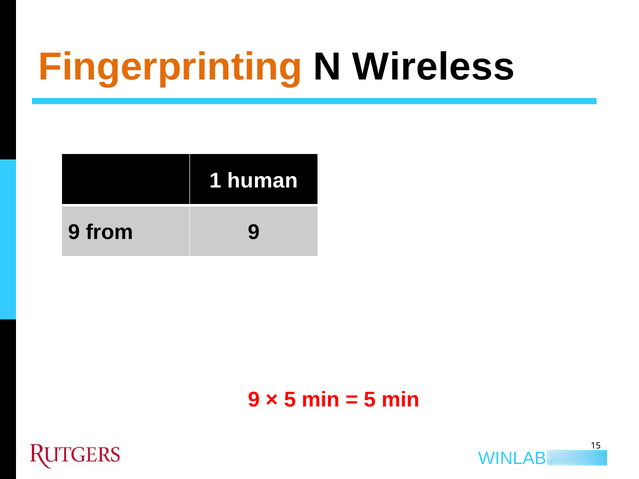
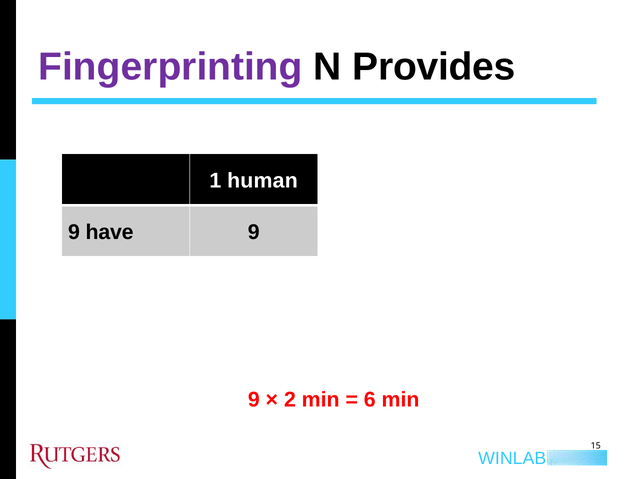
Fingerprinting colour: orange -> purple
Wireless: Wireless -> Provides
from: from -> have
5 at (290, 400): 5 -> 2
5 at (370, 400): 5 -> 6
